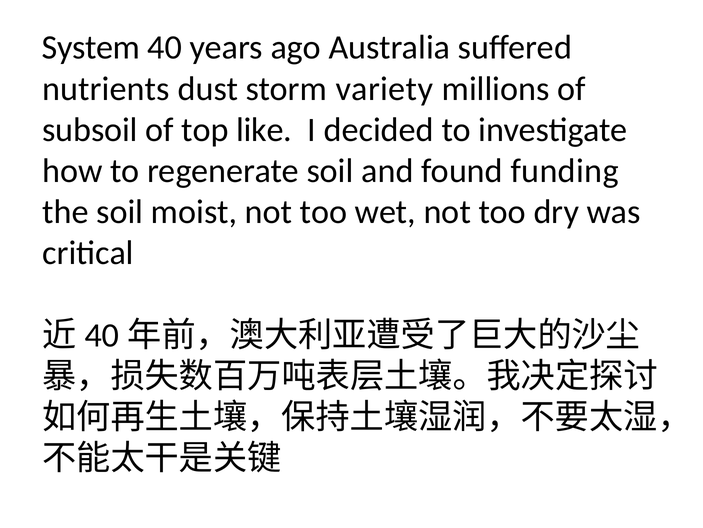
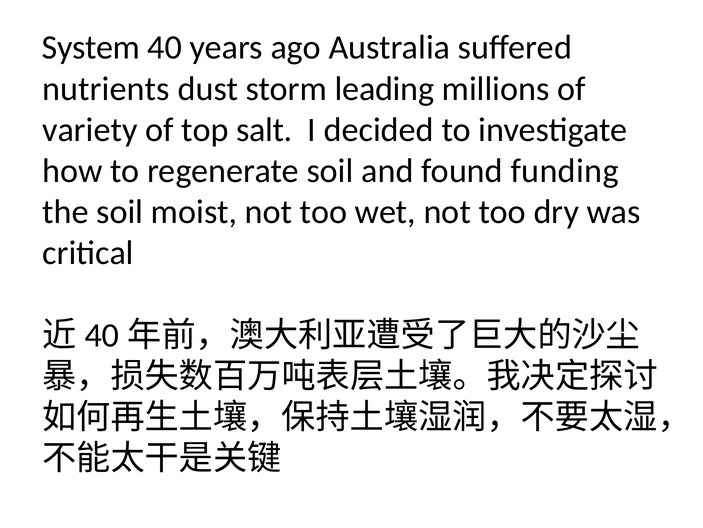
variety: variety -> leading
subsoil: subsoil -> variety
like: like -> salt
